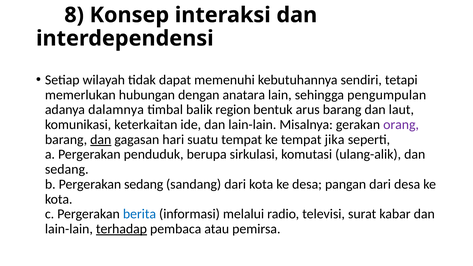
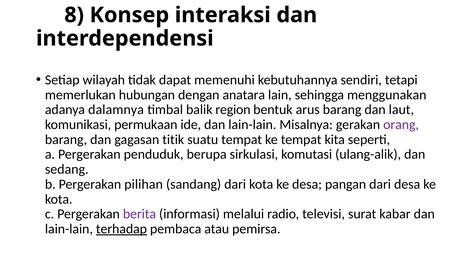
pengumpulan: pengumpulan -> menggunakan
keterkaitan: keterkaitan -> permukaan
dan at (101, 140) underline: present -> none
hari: hari -> titik
jika: jika -> kita
Pergerakan sedang: sedang -> pilihan
berita colour: blue -> purple
